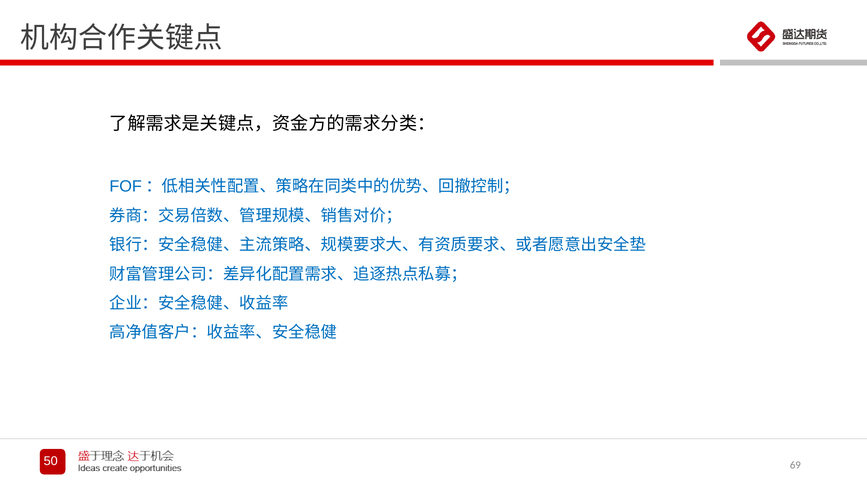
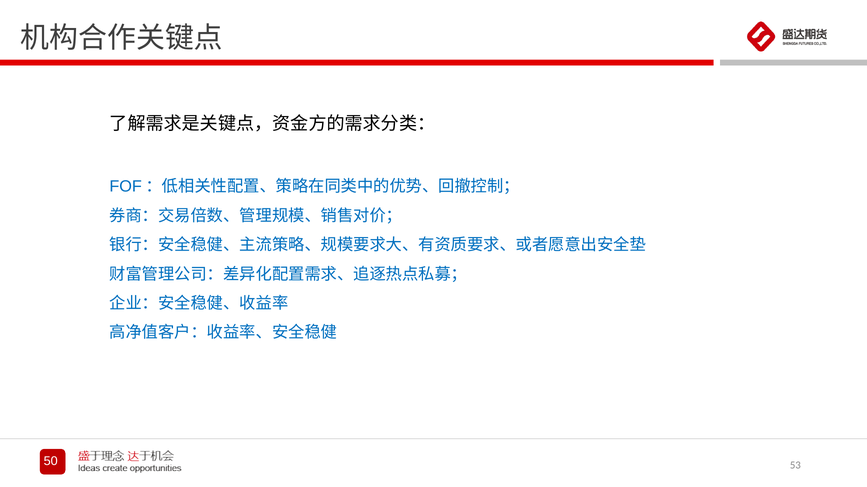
69: 69 -> 53
